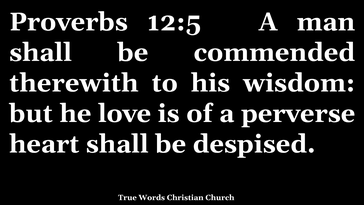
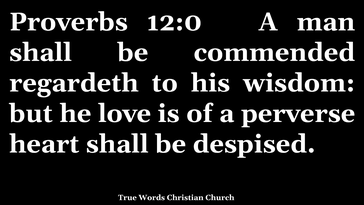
12:5: 12:5 -> 12:0
therewith: therewith -> regardeth
